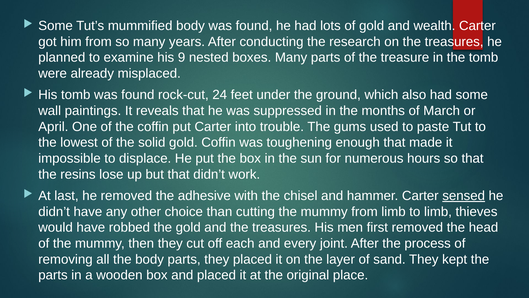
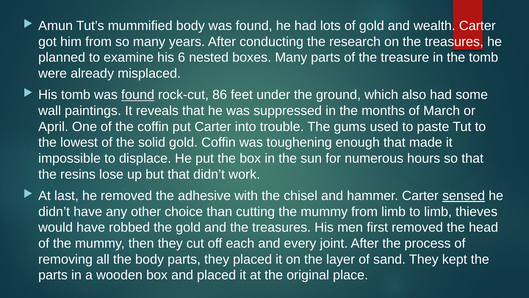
Some at (56, 26): Some -> Amun
9: 9 -> 6
found at (138, 95) underline: none -> present
24: 24 -> 86
